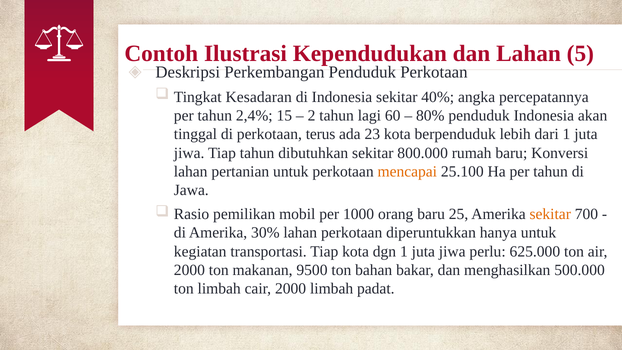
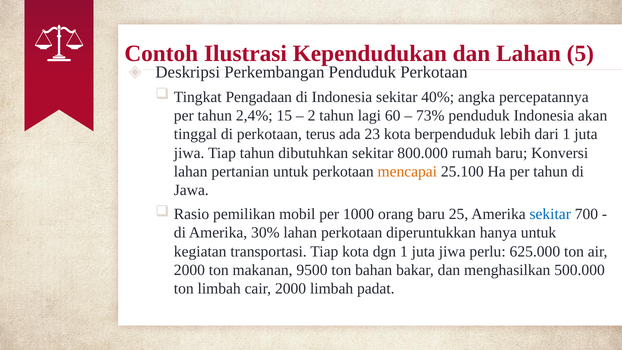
Kesadaran: Kesadaran -> Pengadaan
80%: 80% -> 73%
sekitar at (550, 214) colour: orange -> blue
